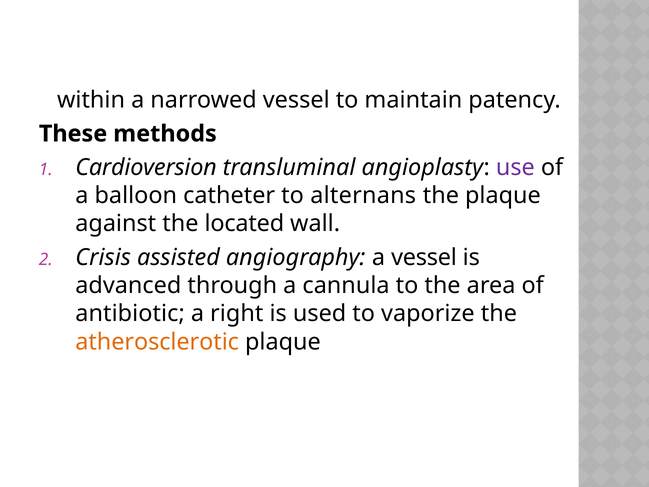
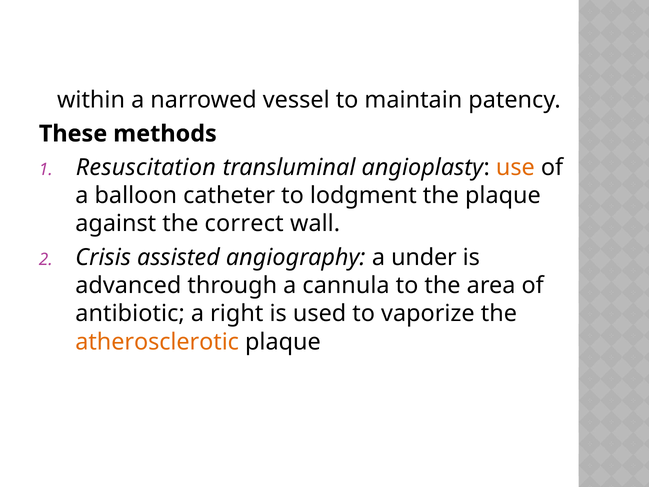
Cardioversion: Cardioversion -> Resuscitation
use colour: purple -> orange
alternans: alternans -> lodgment
located: located -> correct
a vessel: vessel -> under
